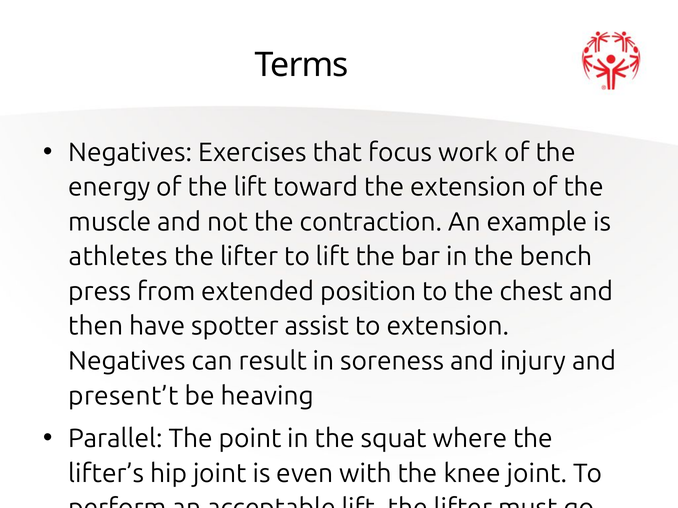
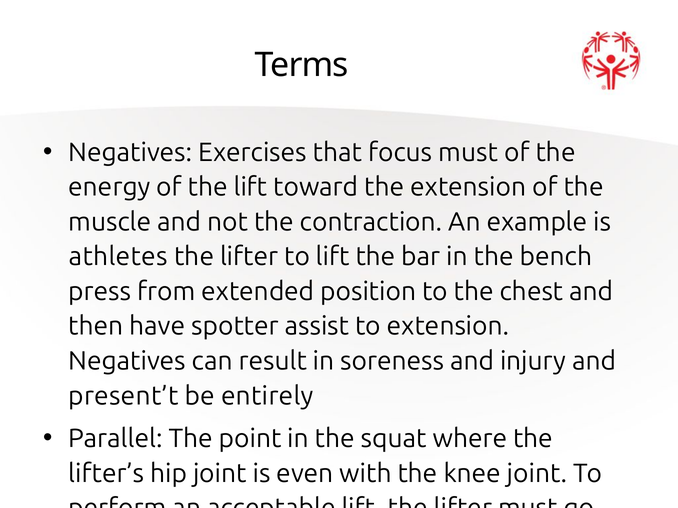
focus work: work -> must
heaving: heaving -> entirely
